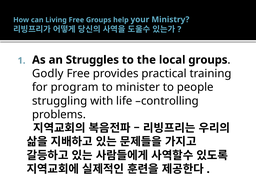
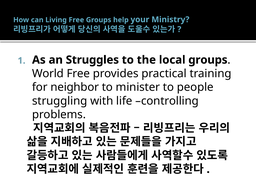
Godly: Godly -> World
program: program -> neighbor
